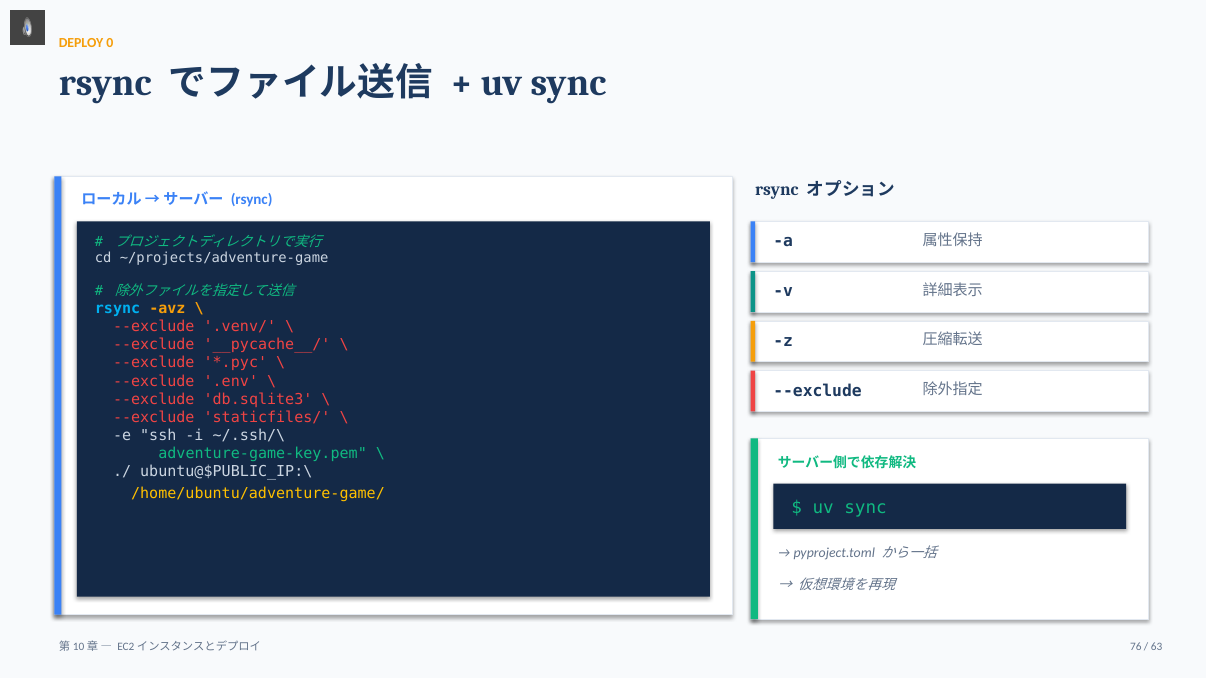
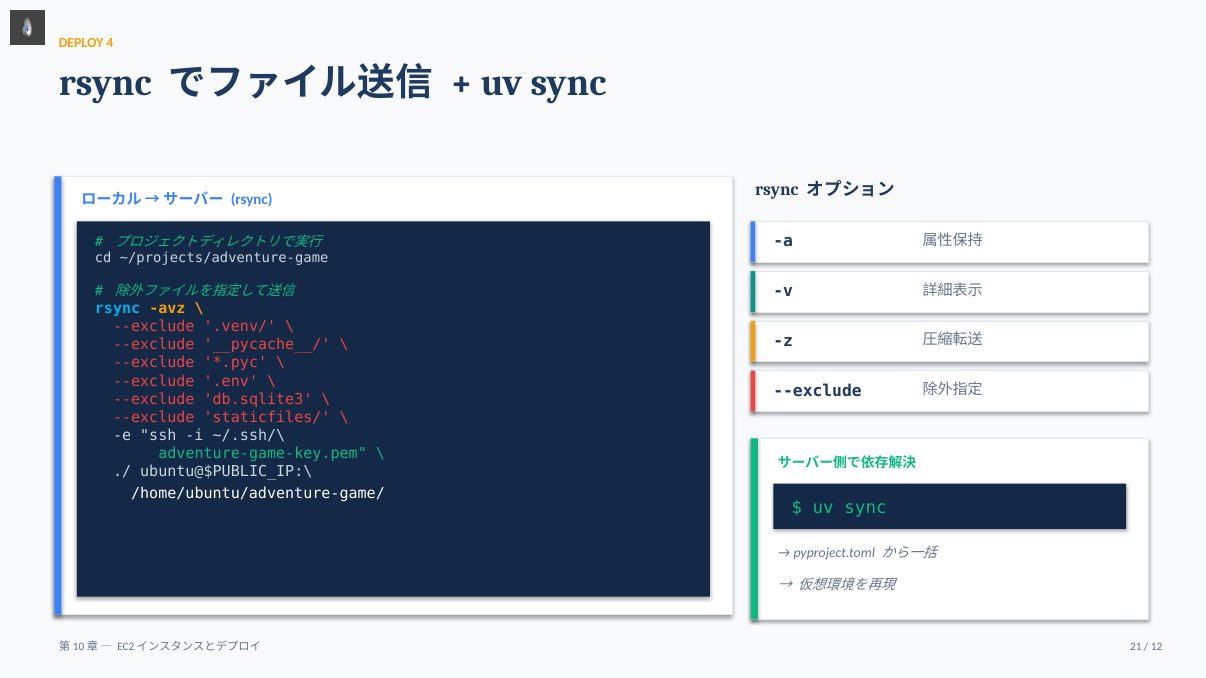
0: 0 -> 4
/home/ubuntu/adventure-game/ colour: yellow -> white
76: 76 -> 21
63: 63 -> 12
